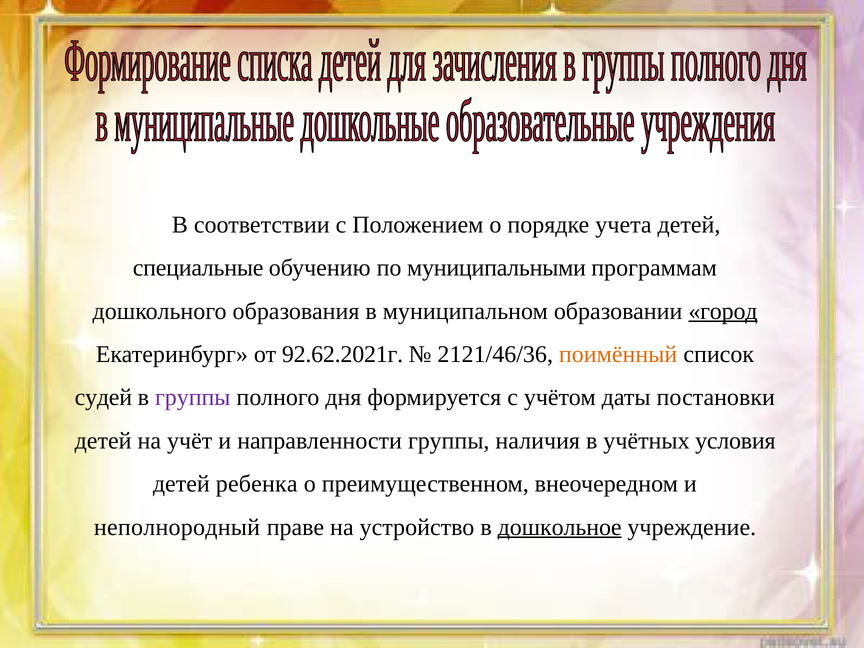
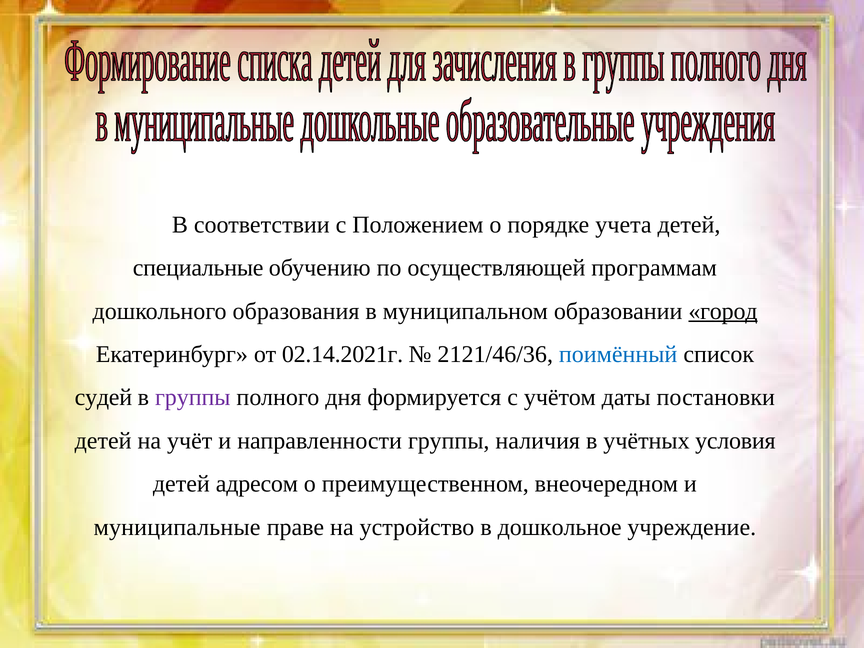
муниципальными: муниципальными -> осуществляющей
92.62.2021г: 92.62.2021г -> 02.14.2021г
поимённый colour: orange -> blue
ребенка: ребенка -> адресом
неполнородный: неполнородный -> муниципальные
дошкольное underline: present -> none
